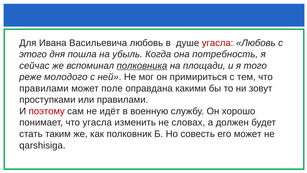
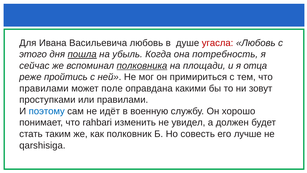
пошла underline: none -> present
того: того -> отца
молодого: молодого -> пройтись
поэтому colour: red -> blue
что угасла: угасла -> rahbari
словах: словах -> увидел
его может: может -> лучше
